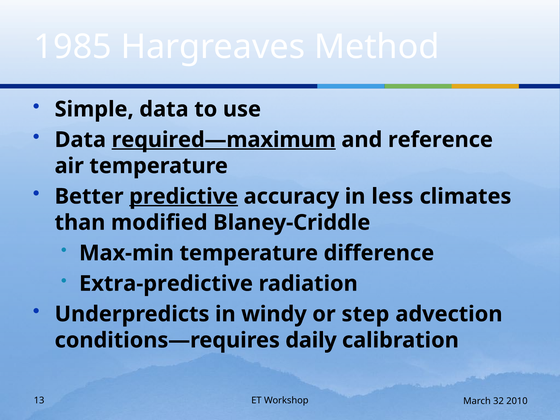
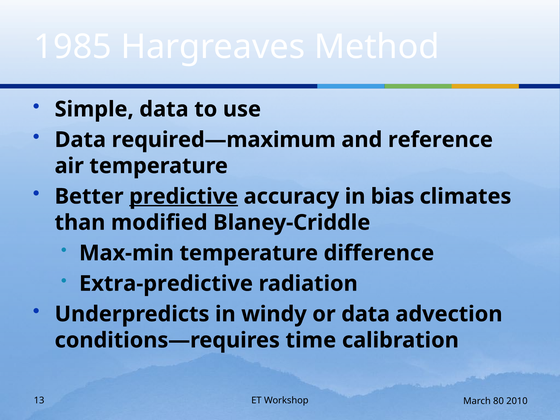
required—maximum underline: present -> none
less: less -> bias
or step: step -> data
daily: daily -> time
32: 32 -> 80
